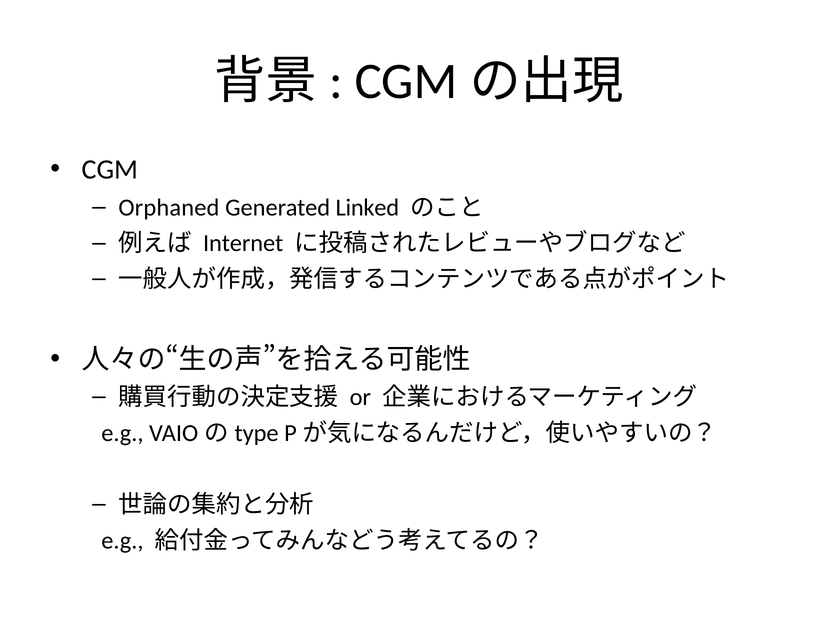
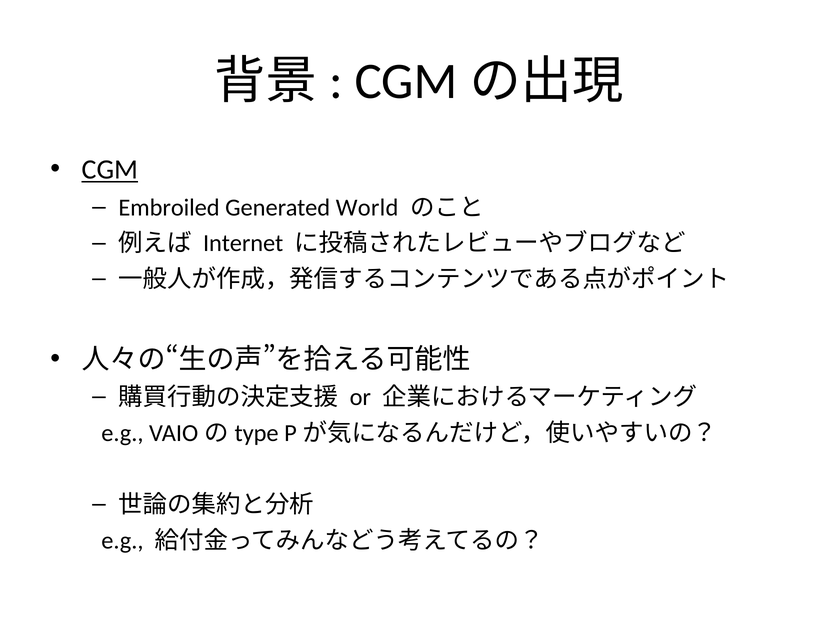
CGM underline: none -> present
Orphaned: Orphaned -> Embroiled
Linked: Linked -> World
